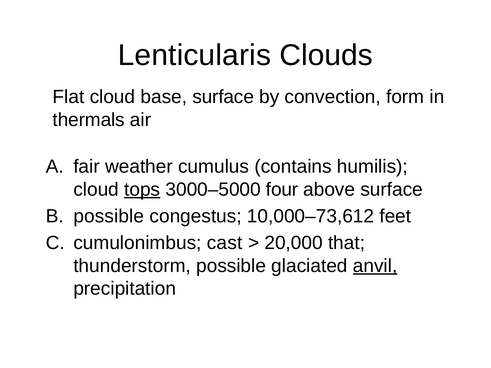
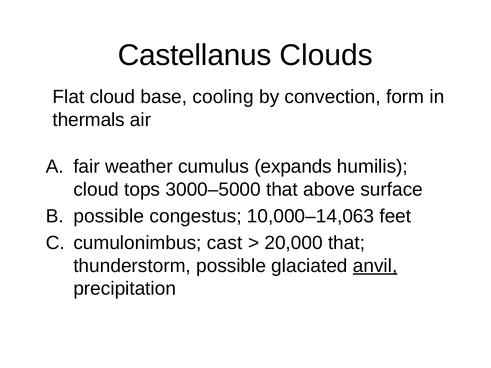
Lenticularis: Lenticularis -> Castellanus
base surface: surface -> cooling
contains: contains -> expands
tops underline: present -> none
3000–5000 four: four -> that
10,000–73,612: 10,000–73,612 -> 10,000–14,063
